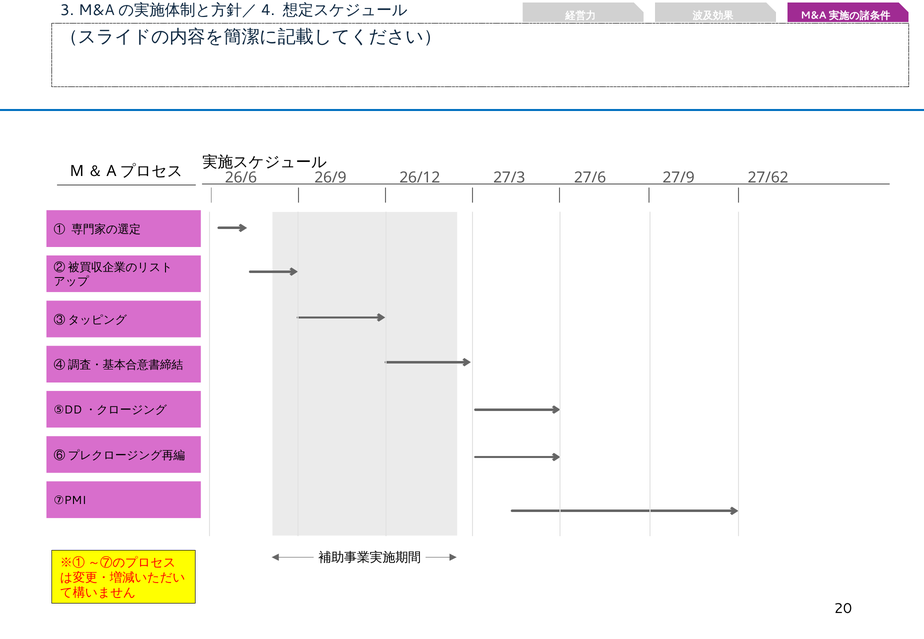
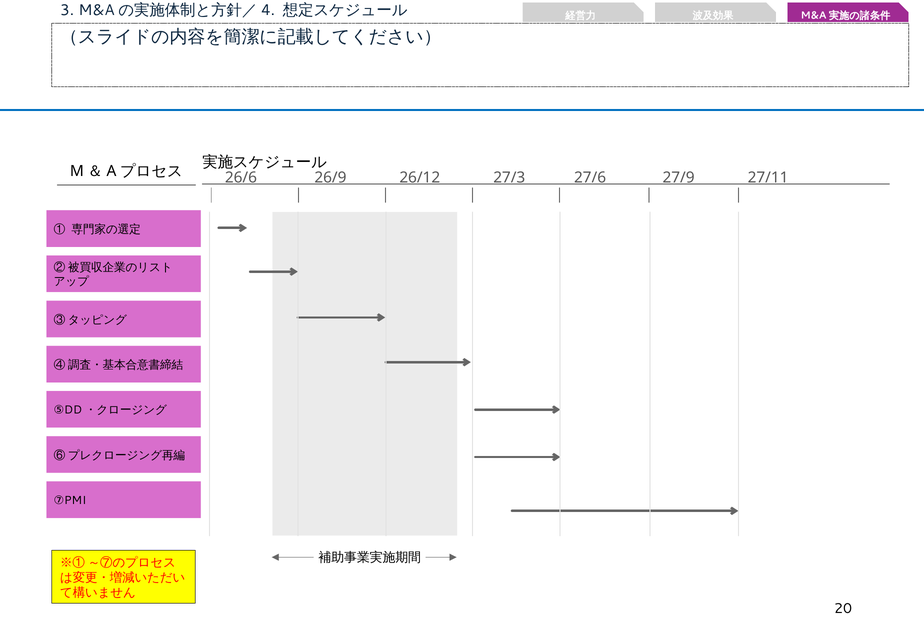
27/62: 27/62 -> 27/11
